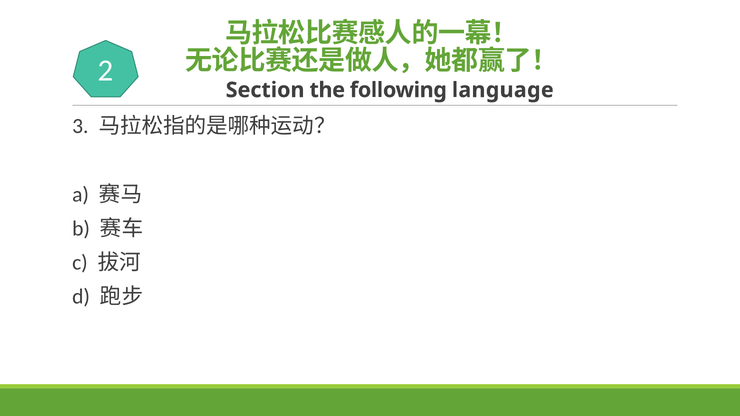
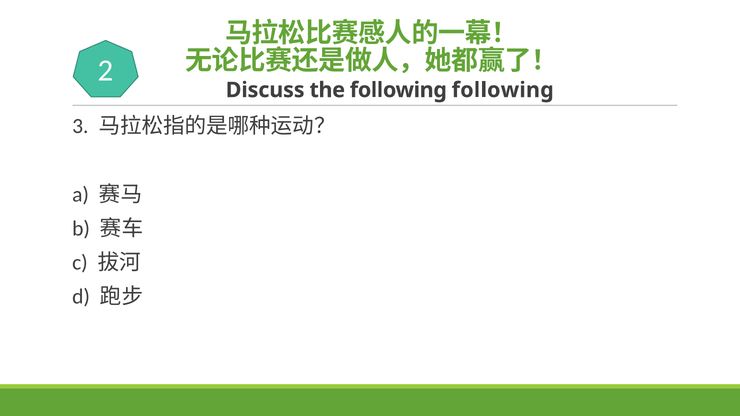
Section: Section -> Discuss
following language: language -> following
